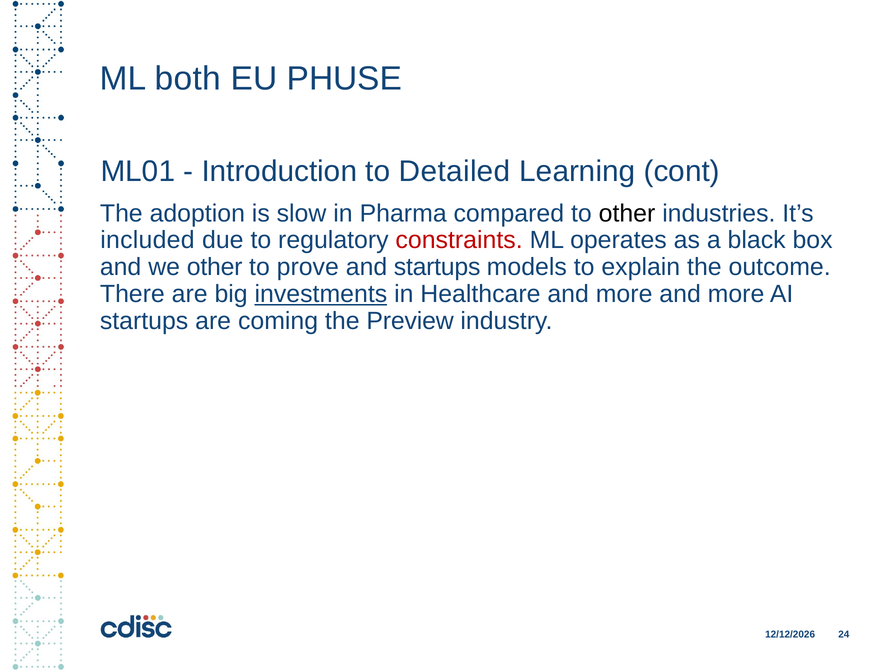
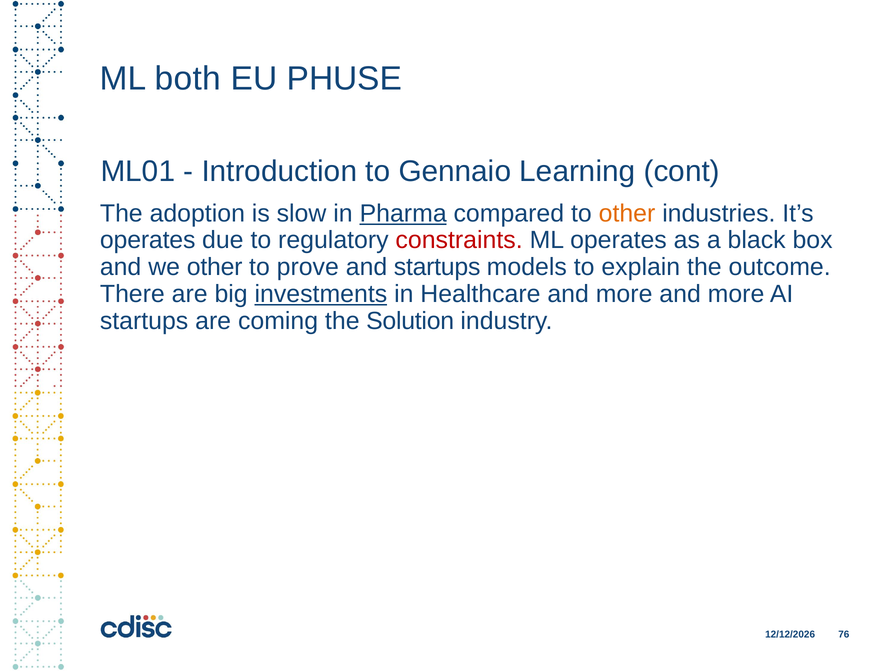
Detailed: Detailed -> Gennaio
Pharma underline: none -> present
other at (627, 213) colour: black -> orange
included at (147, 240): included -> operates
Preview: Preview -> Solution
24: 24 -> 76
